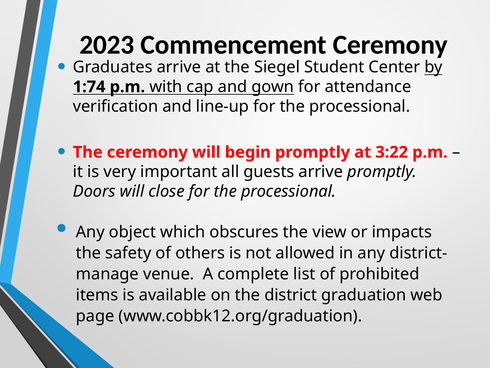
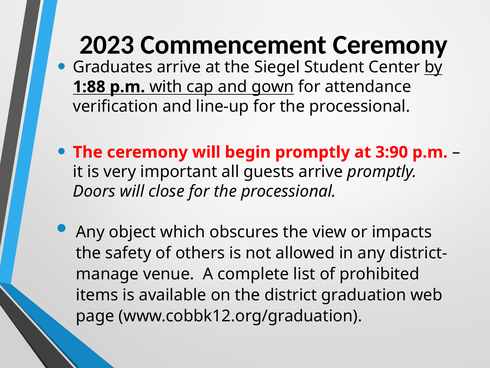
1:74: 1:74 -> 1:88
3:22: 3:22 -> 3:90
